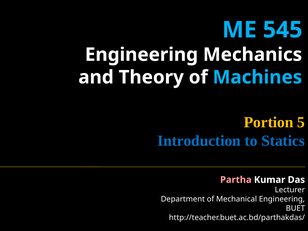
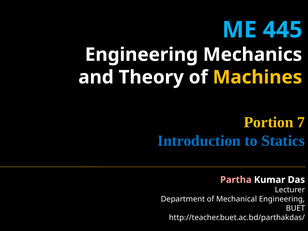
545: 545 -> 445
Machines colour: light blue -> yellow
5: 5 -> 7
